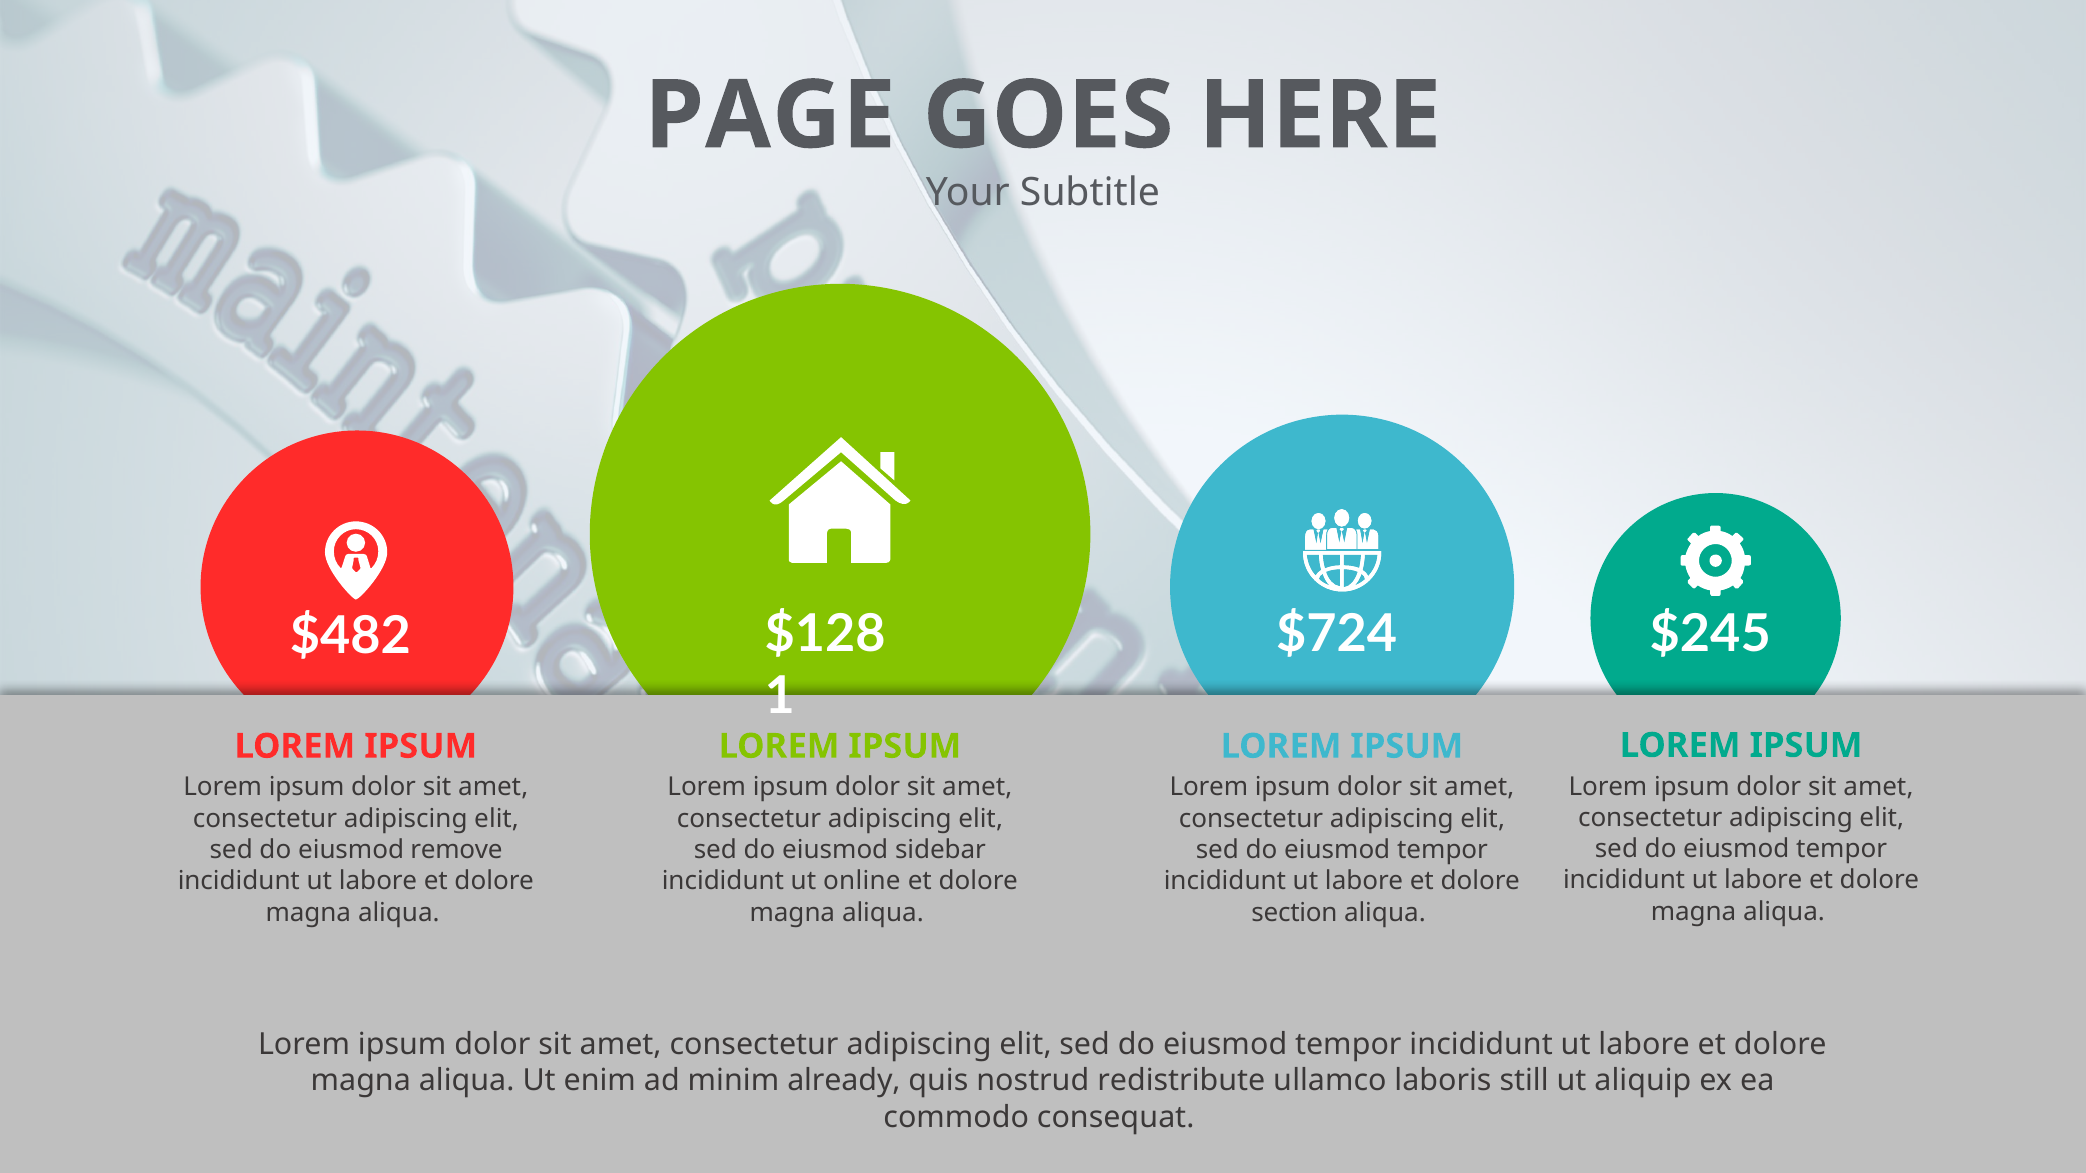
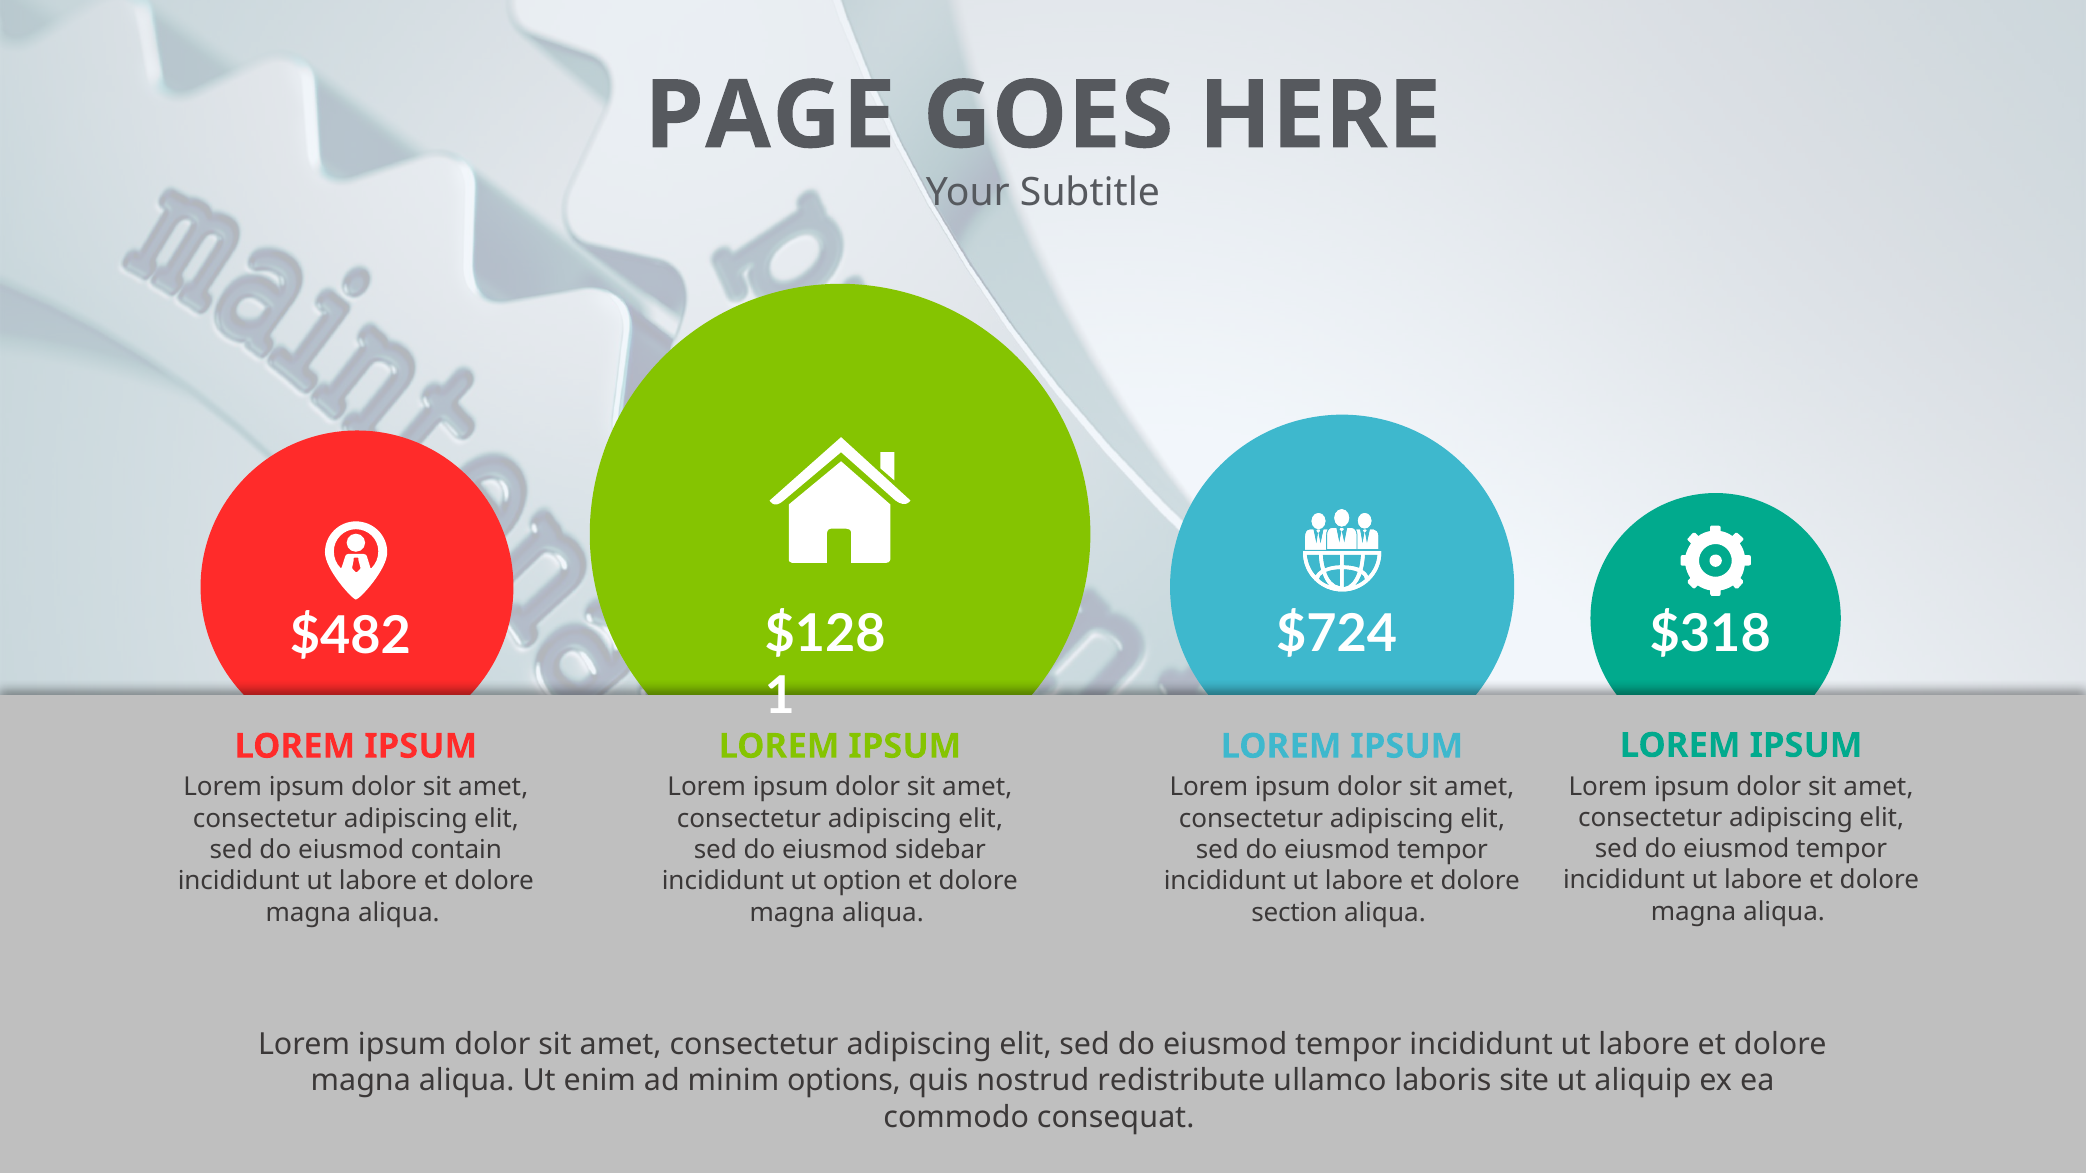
$245: $245 -> $318
remove: remove -> contain
online: online -> option
already: already -> options
still: still -> site
